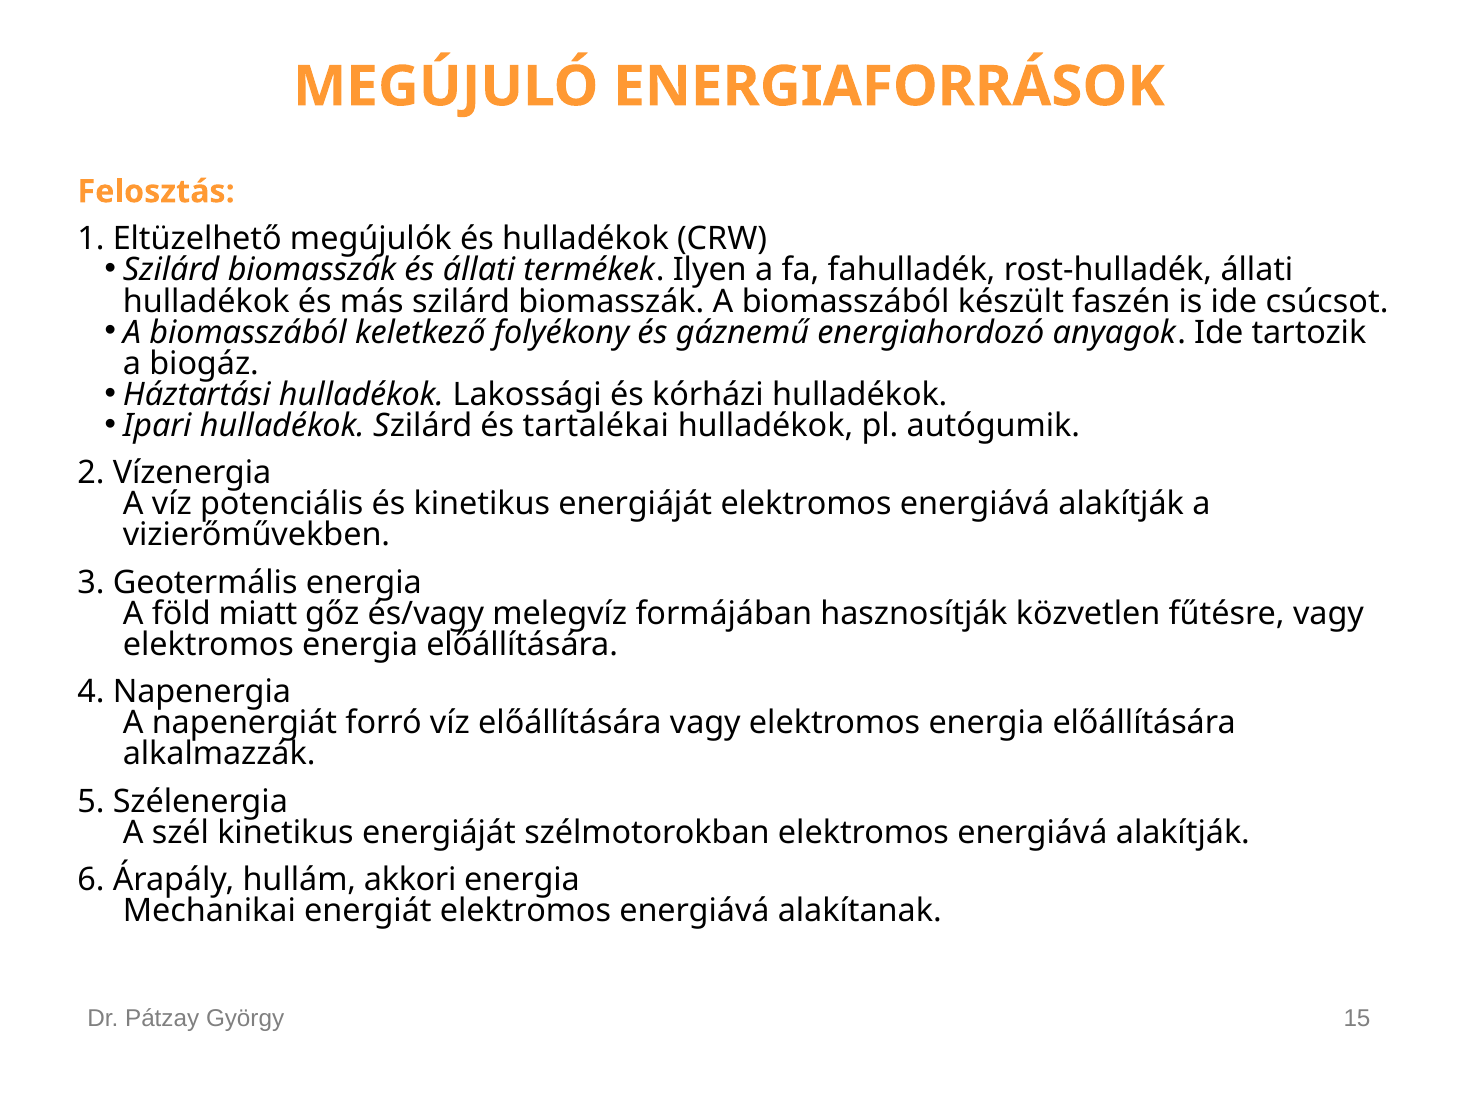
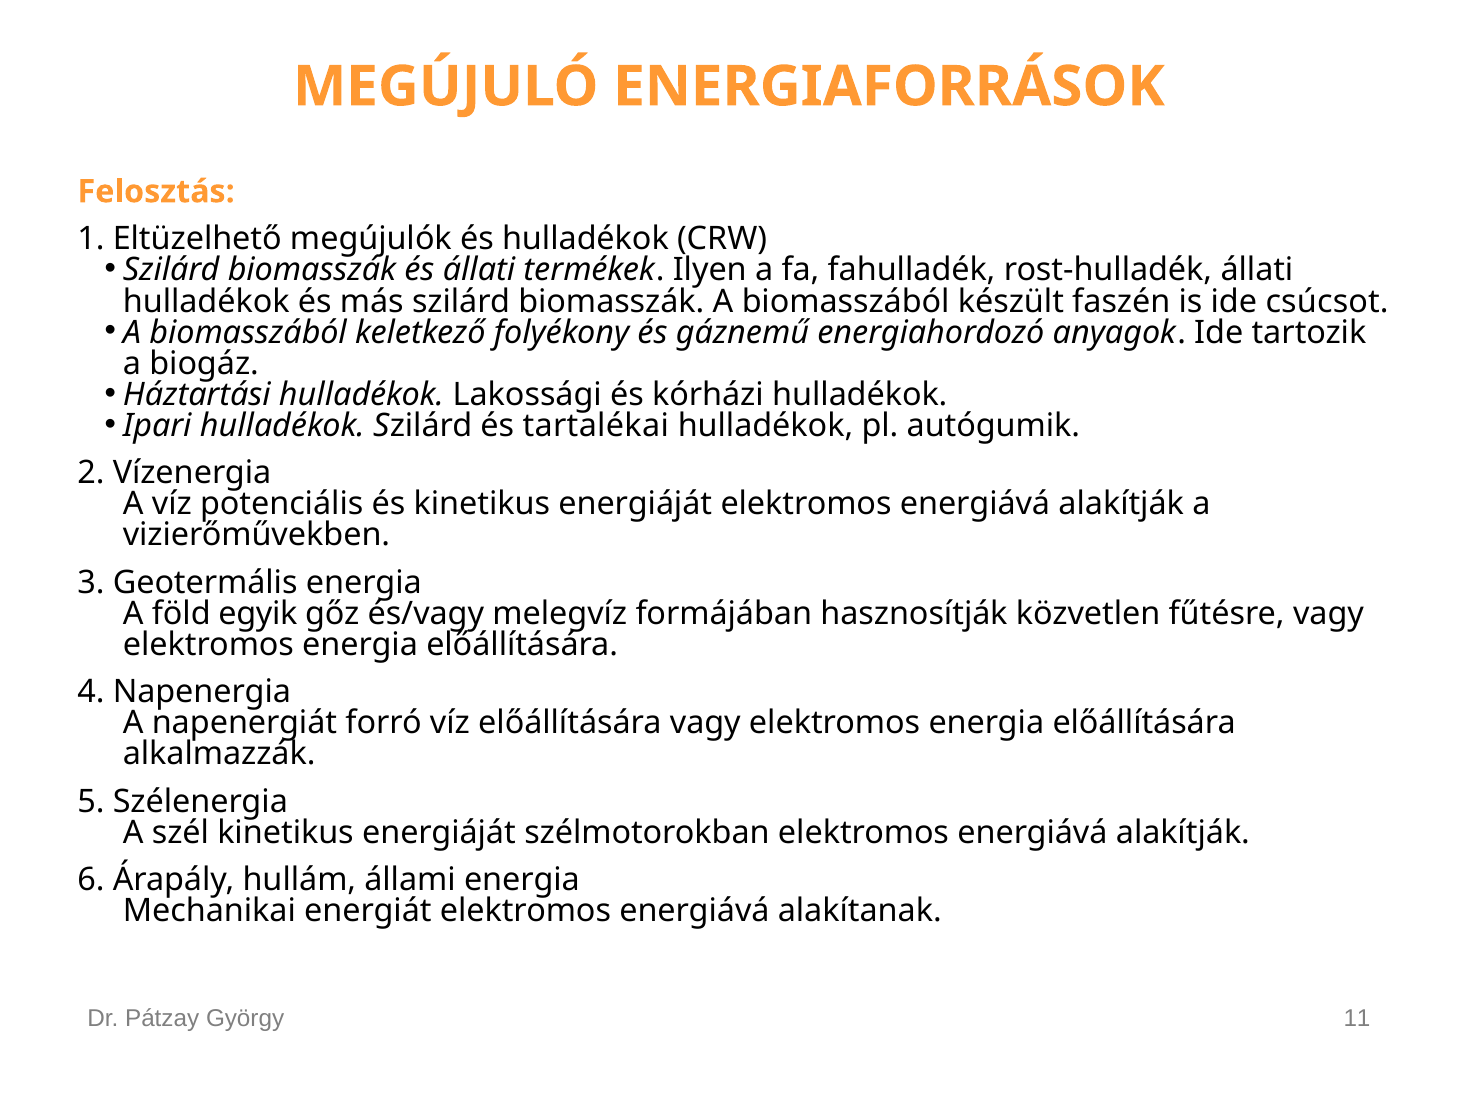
miatt: miatt -> egyik
akkori: akkori -> állami
15: 15 -> 11
